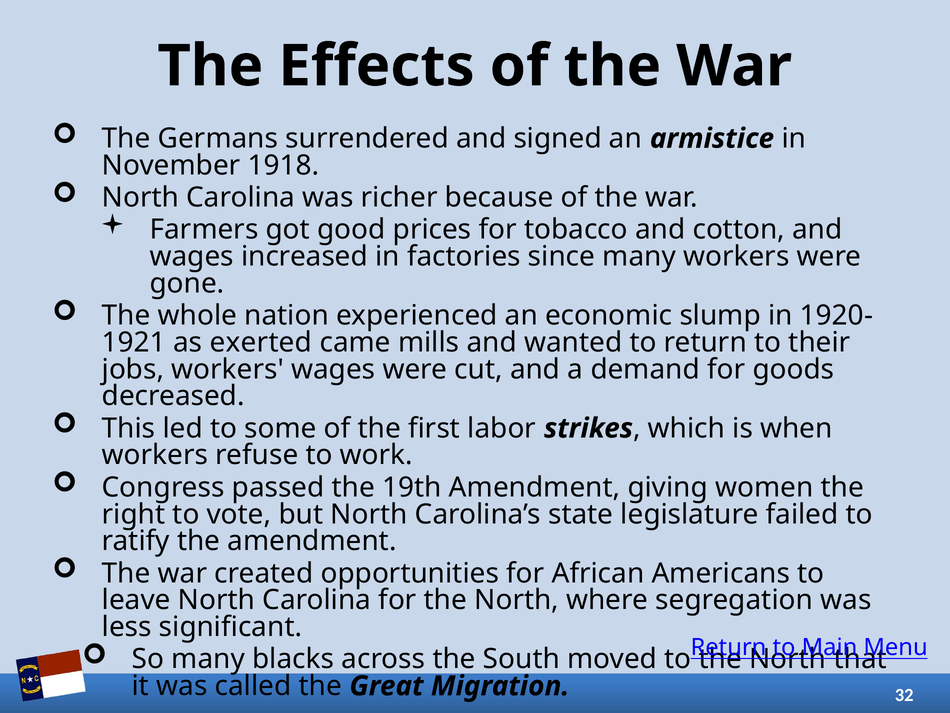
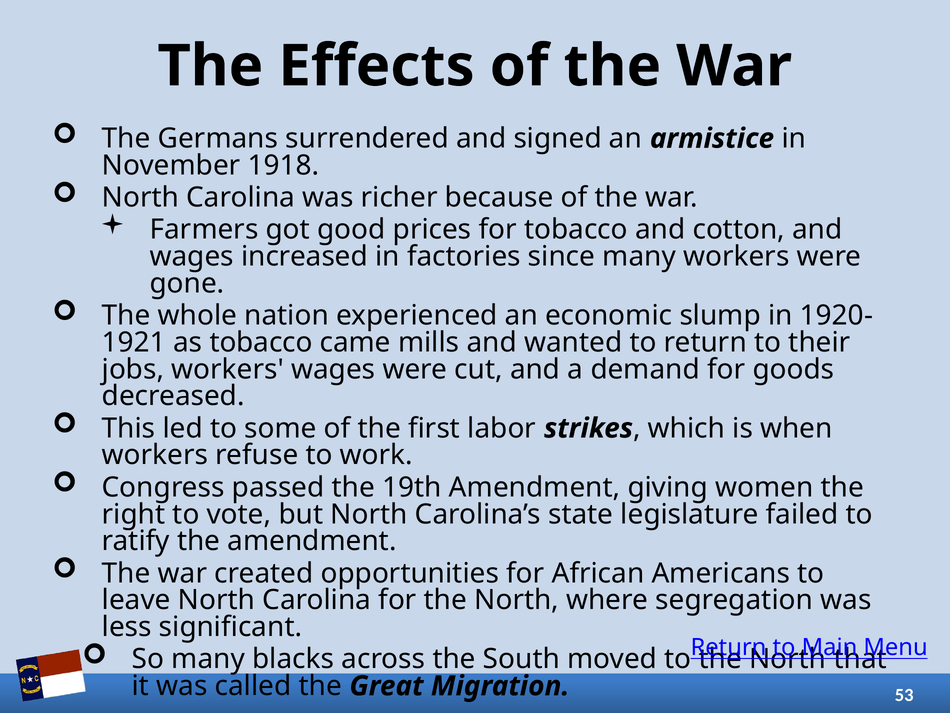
as exerted: exerted -> tobacco
32: 32 -> 53
